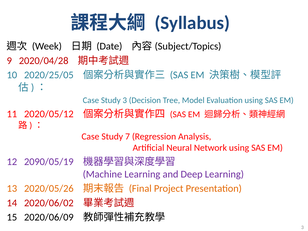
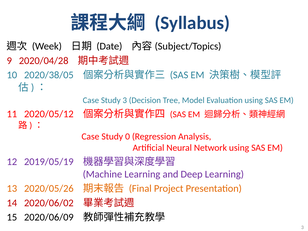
2020/25/05: 2020/25/05 -> 2020/38/05
7: 7 -> 0
2090/05/19: 2090/05/19 -> 2019/05/19
